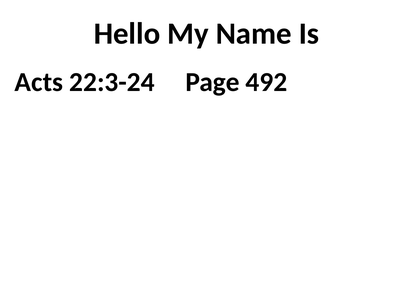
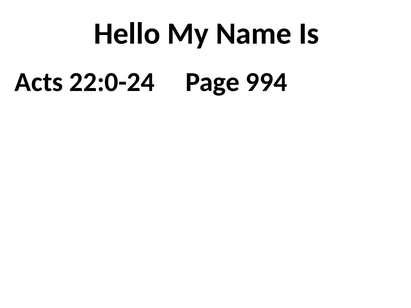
22:3-24: 22:3-24 -> 22:0-24
492: 492 -> 994
